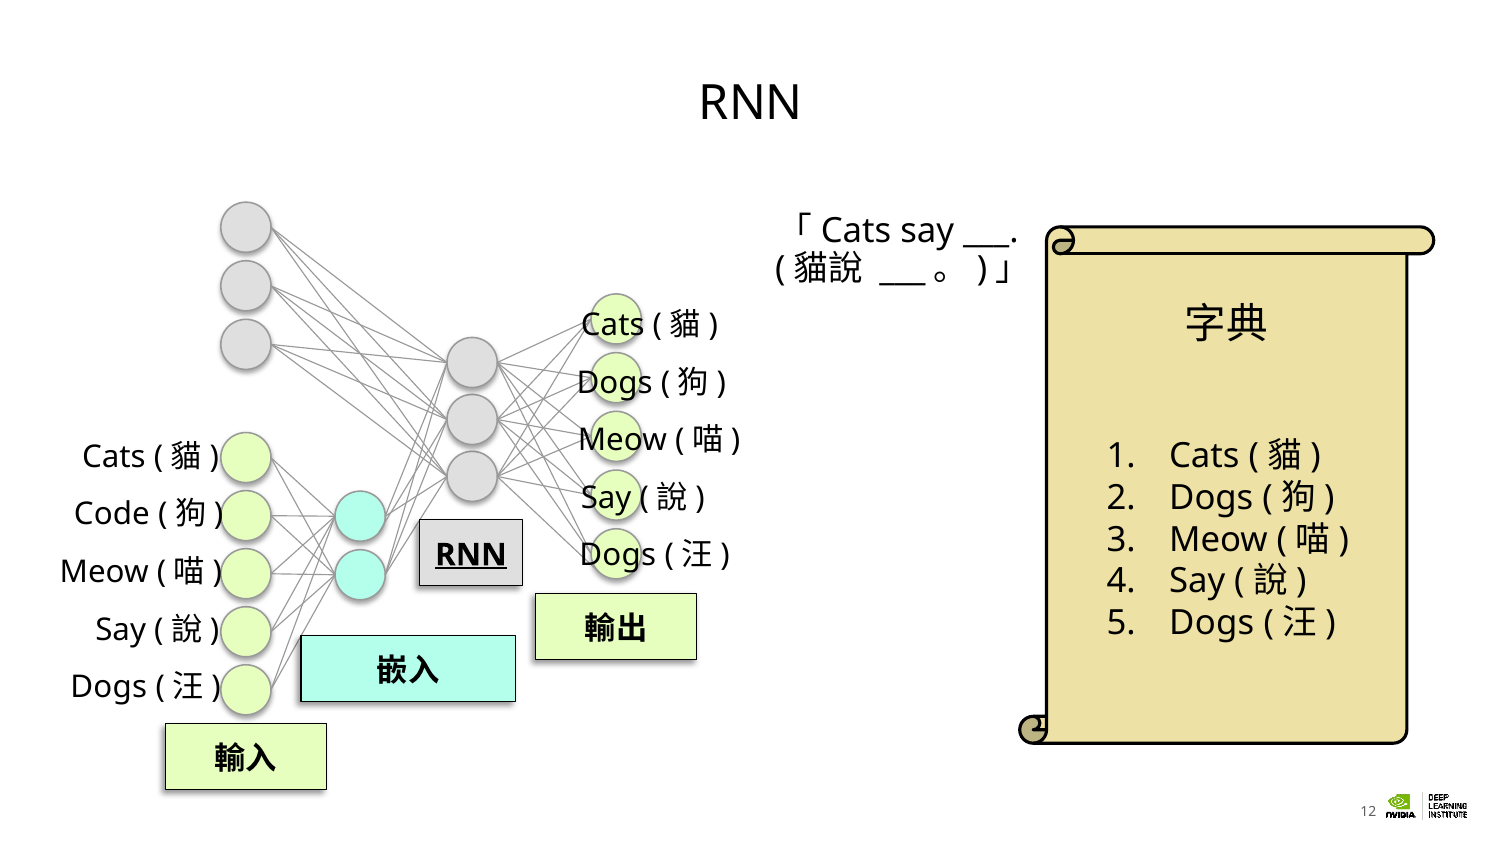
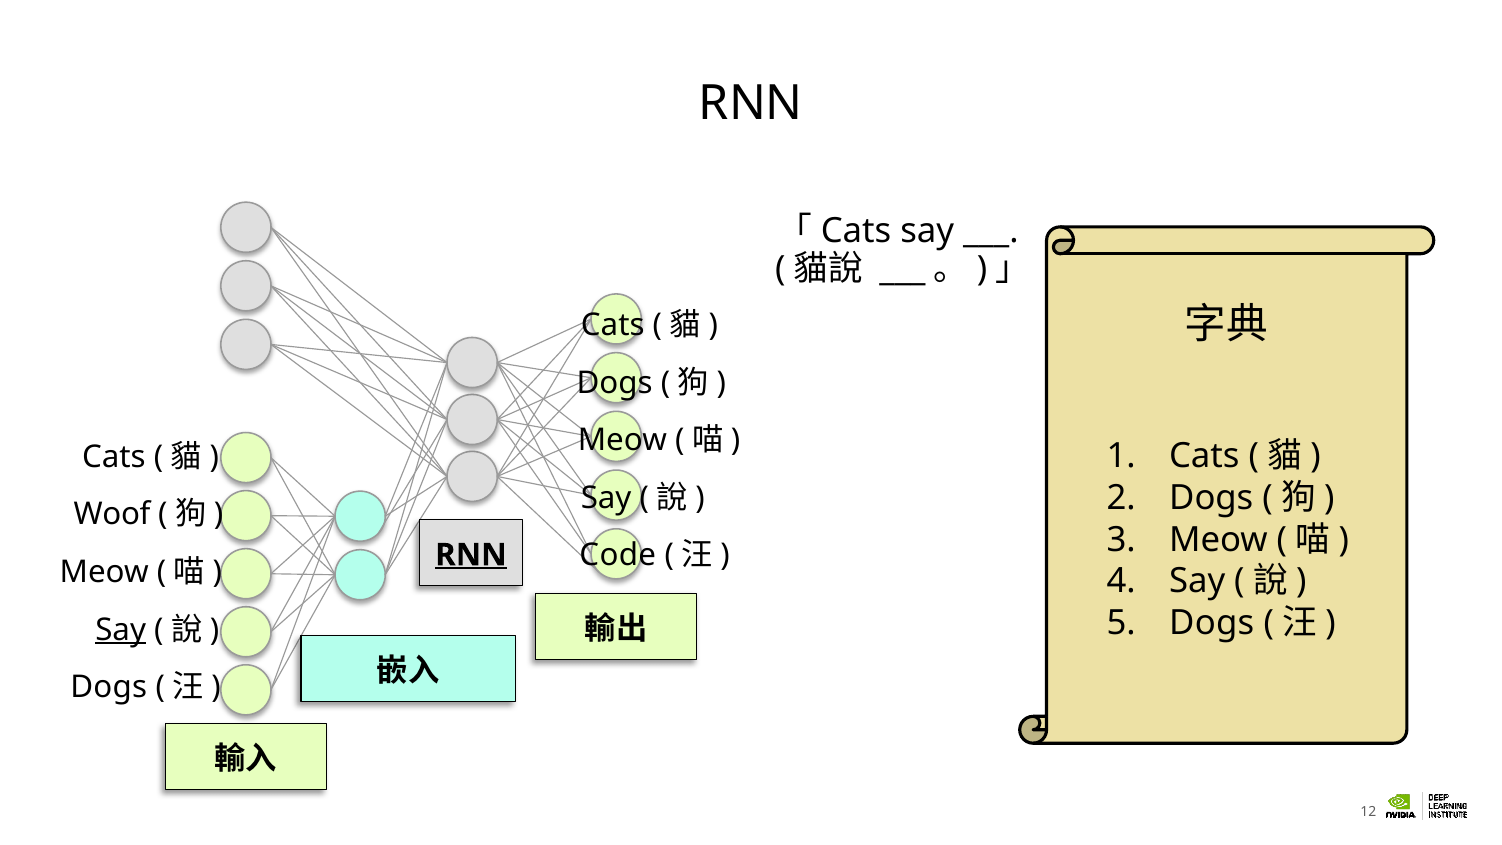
Code: Code -> Woof
Dogs at (618, 555): Dogs -> Code
Say at (121, 630) underline: none -> present
